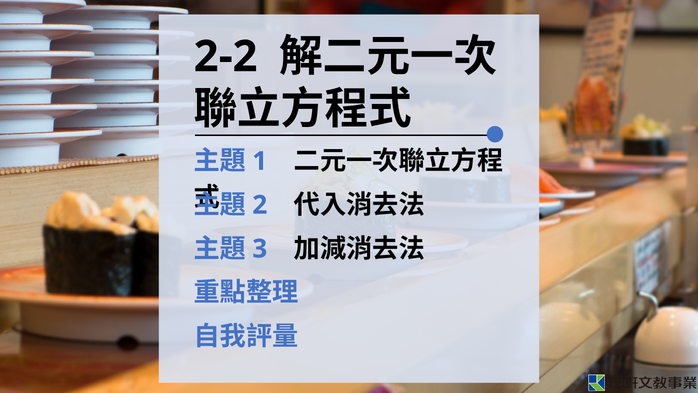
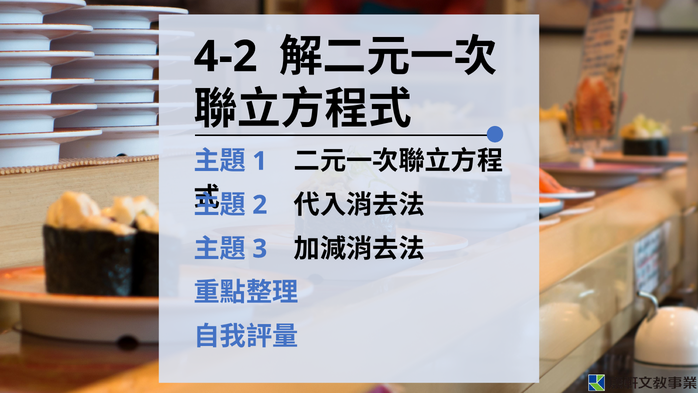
2-2: 2-2 -> 4-2
